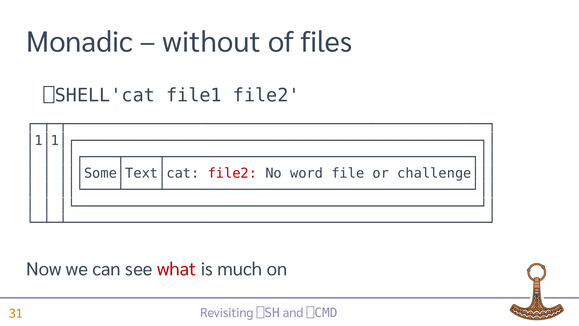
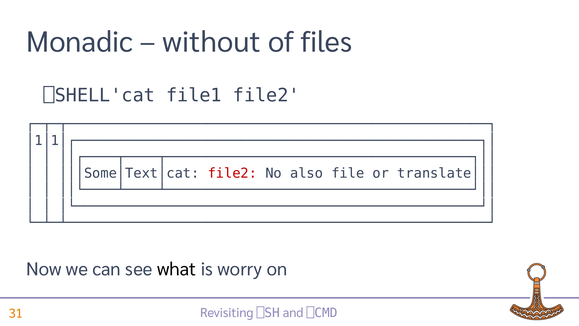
word: word -> also
challenge│││: challenge│││ -> translate│││
what colour: red -> black
much: much -> worry
